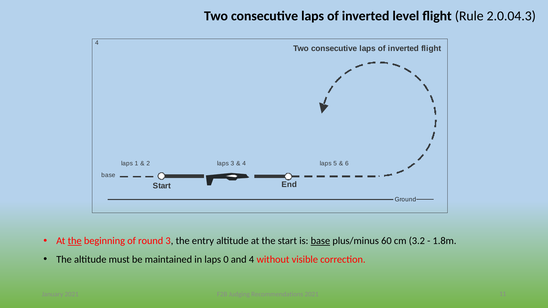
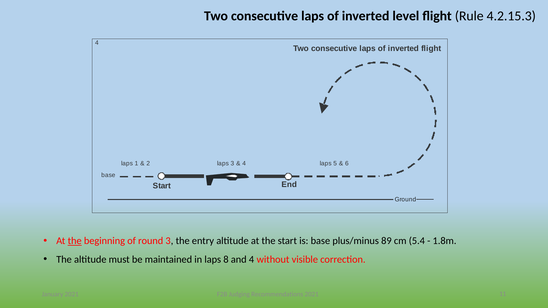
2.0.04.3: 2.0.04.3 -> 4.2.15.3
base at (320, 241) underline: present -> none
60: 60 -> 89
3.2: 3.2 -> 5.4
0: 0 -> 8
